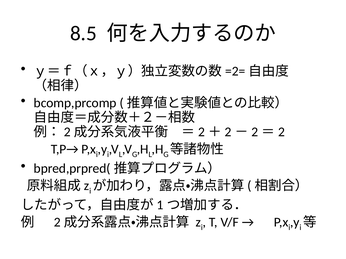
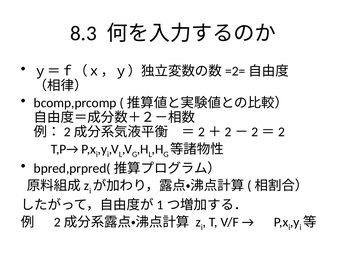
8.5: 8.5 -> 8.3
